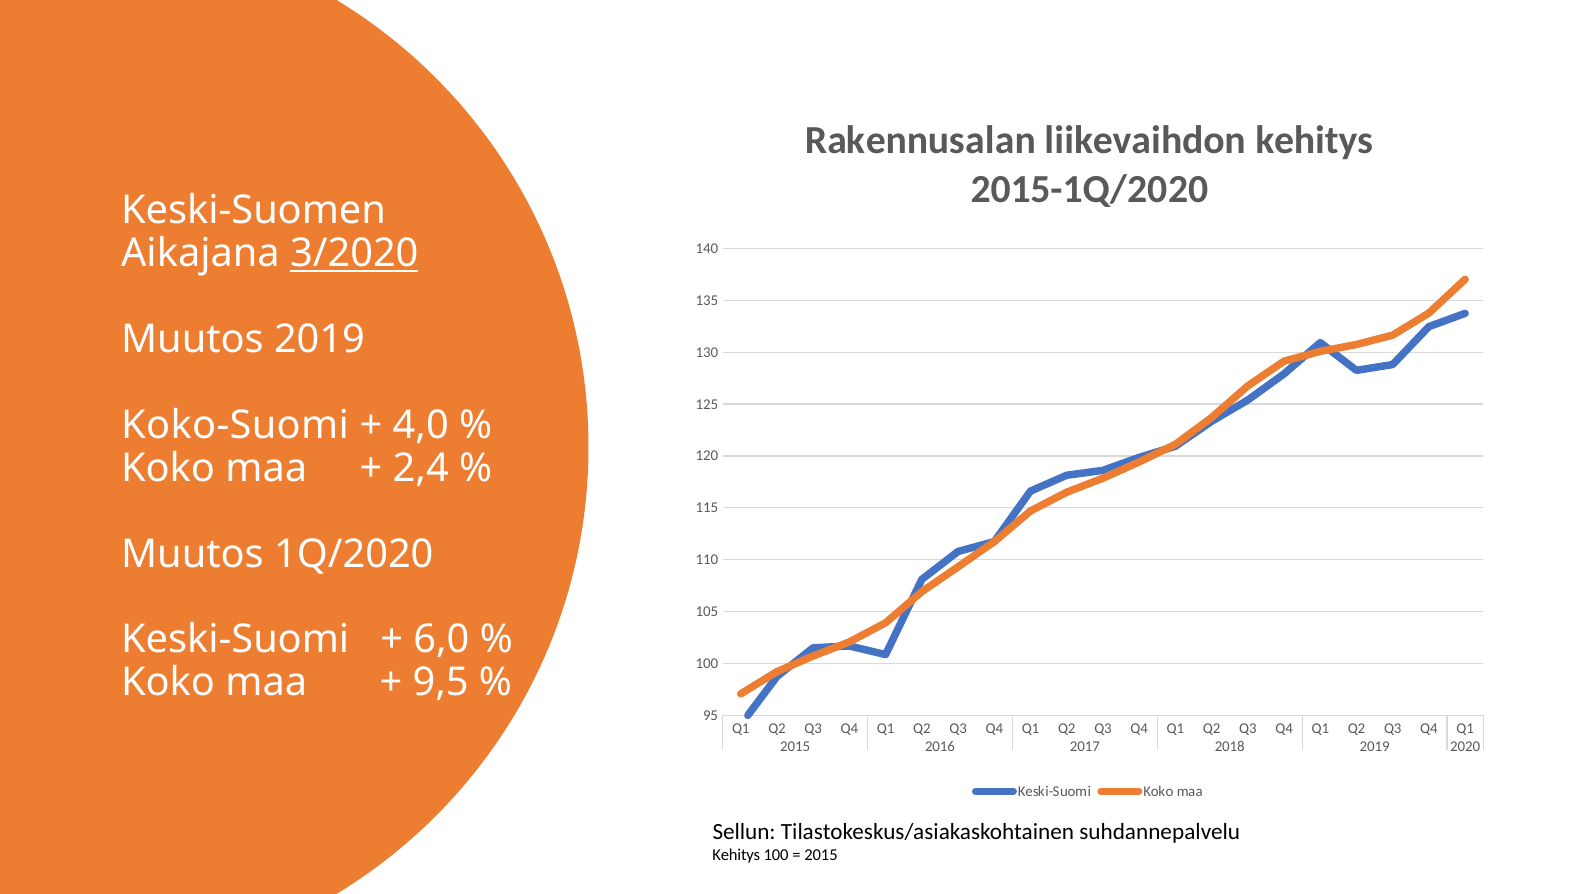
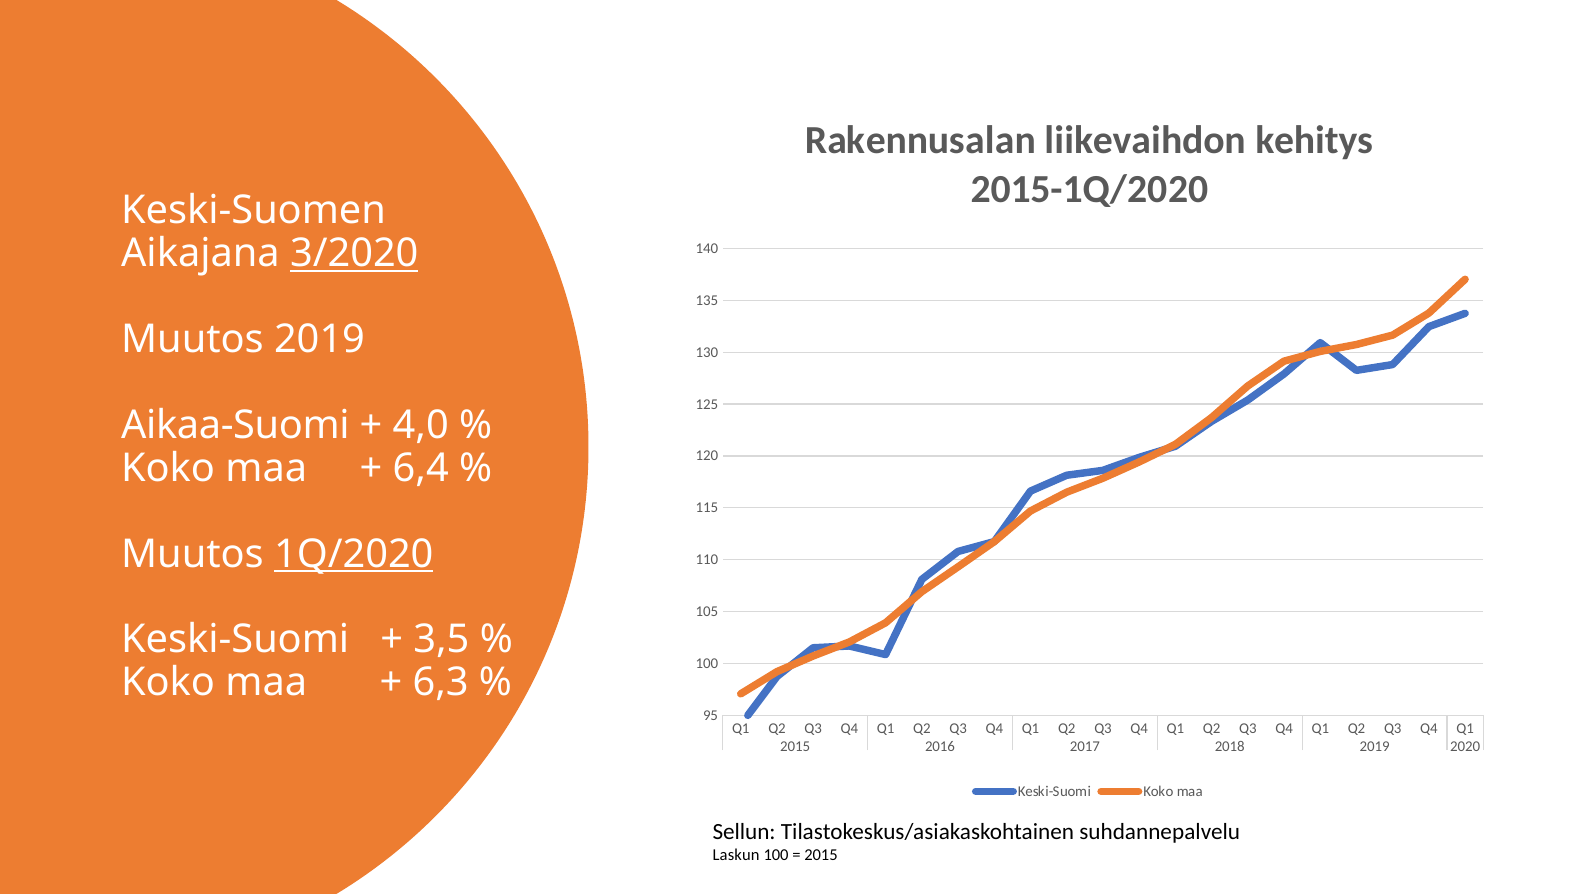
Koko-Suomi: Koko-Suomi -> Aikaa-Suomi
2,4: 2,4 -> 6,4
1Q/2020 underline: none -> present
6,0: 6,0 -> 3,5
9,5: 9,5 -> 6,3
Kehitys at (736, 855): Kehitys -> Laskun
